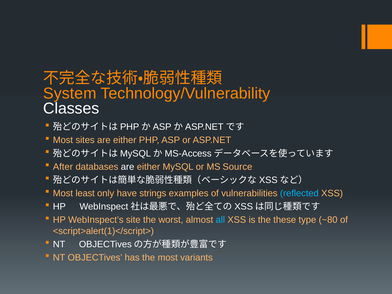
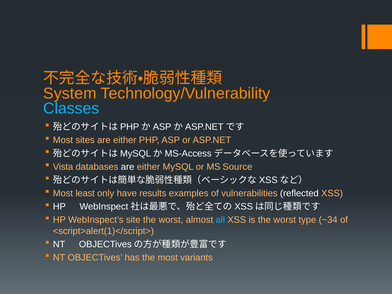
Classes colour: white -> light blue
After: After -> Vista
strings: strings -> results
reflected colour: light blue -> white
is the these: these -> worst
~80: ~80 -> ~34
